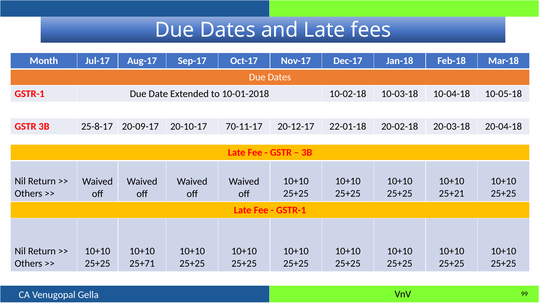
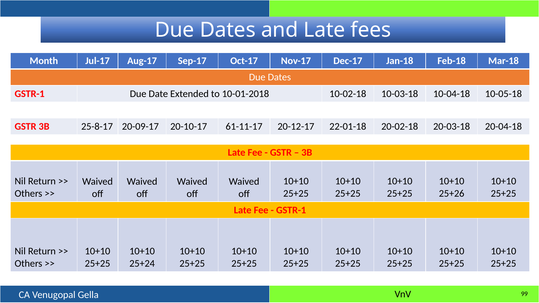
70-11-17: 70-11-17 -> 61-11-17
25+21: 25+21 -> 25+26
25+71: 25+71 -> 25+24
